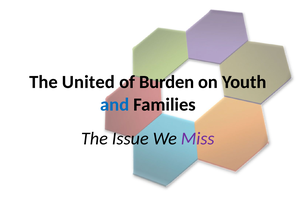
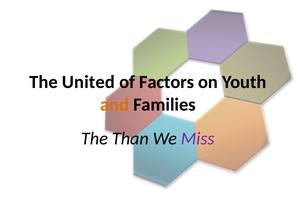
Burden: Burden -> Factors
and colour: blue -> orange
Issue: Issue -> Than
